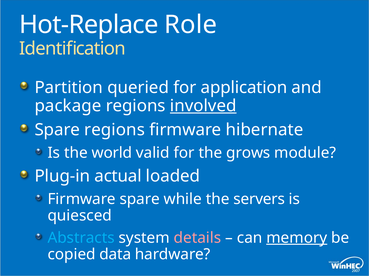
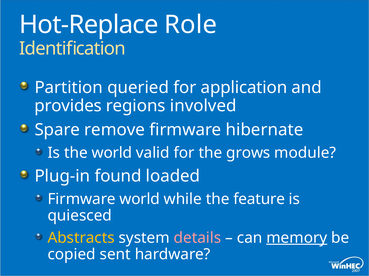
package: package -> provides
involved underline: present -> none
Spare regions: regions -> remove
actual: actual -> found
Firmware spare: spare -> world
servers: servers -> feature
Abstracts colour: light blue -> yellow
data: data -> sent
